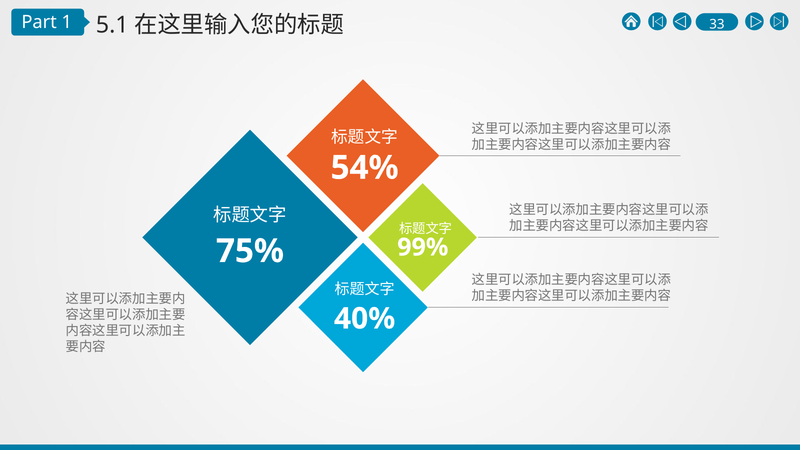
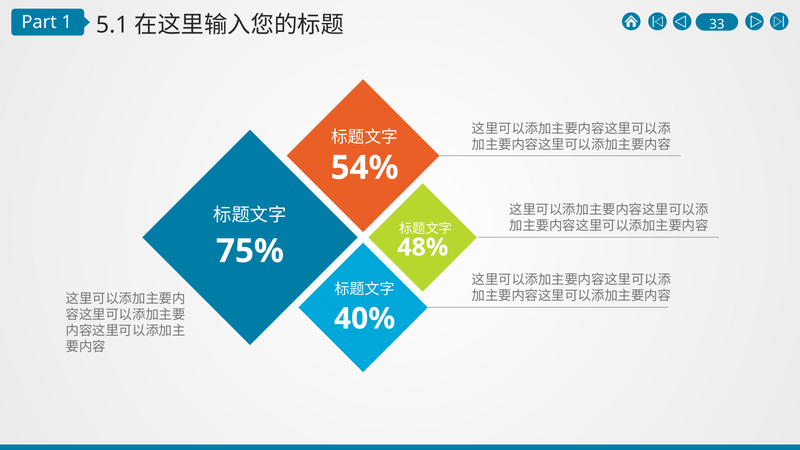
99%: 99% -> 48%
